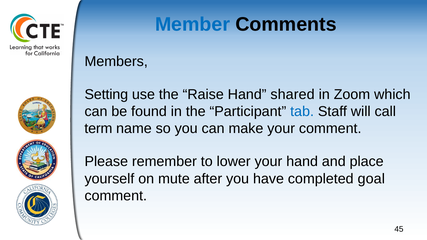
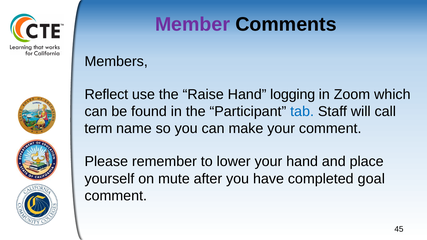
Member colour: blue -> purple
Setting: Setting -> Reflect
shared: shared -> logging
